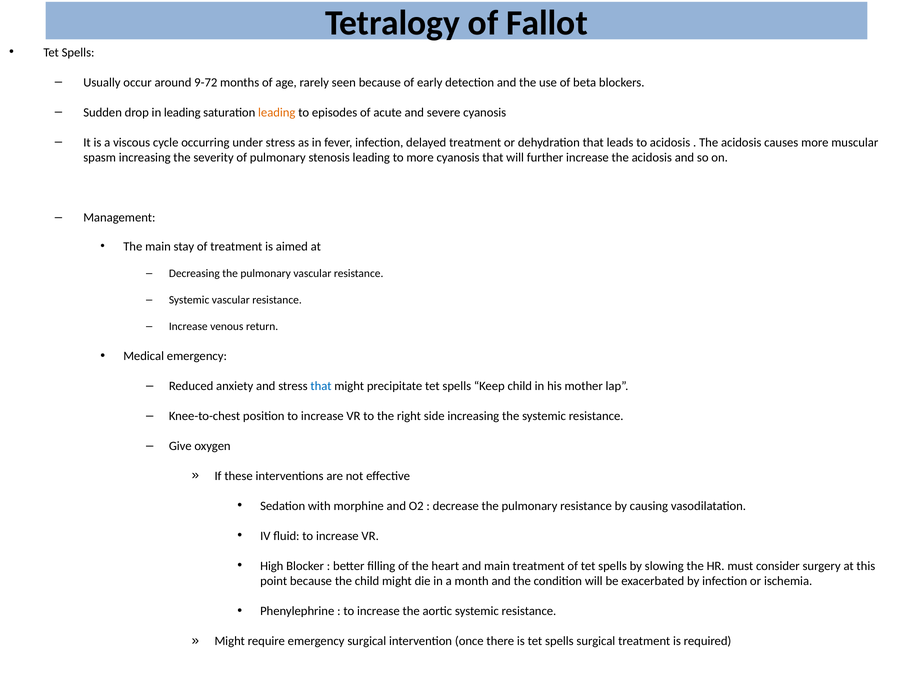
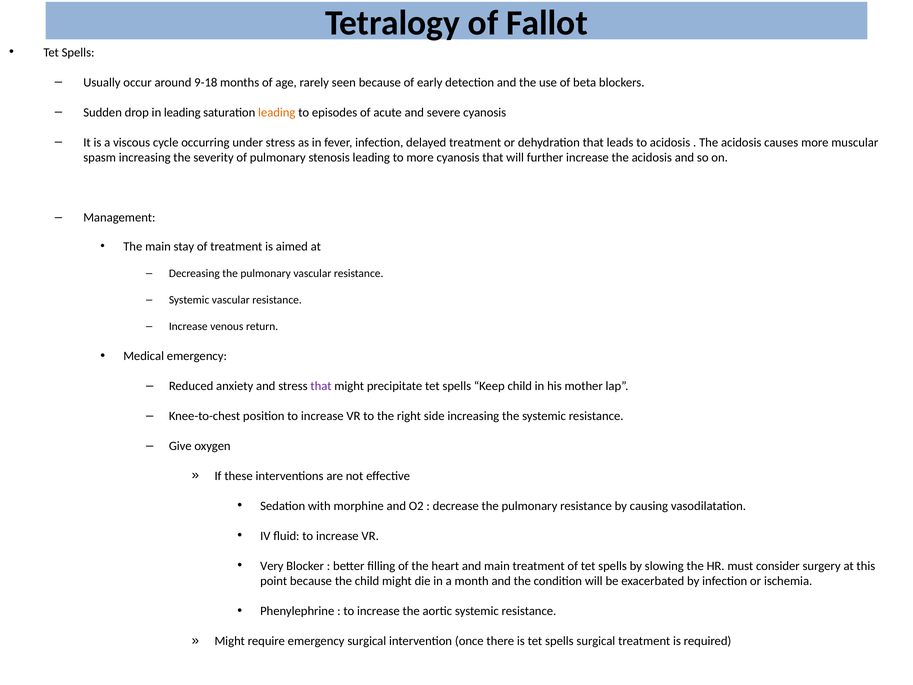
9-72: 9-72 -> 9-18
that at (321, 386) colour: blue -> purple
High: High -> Very
